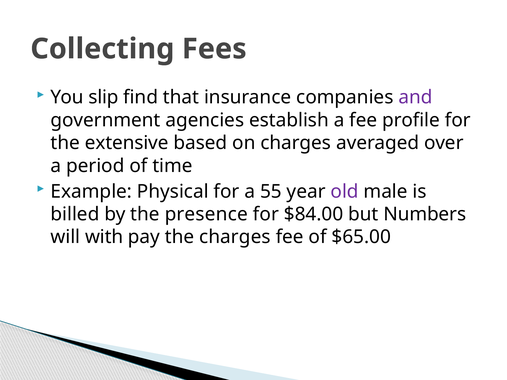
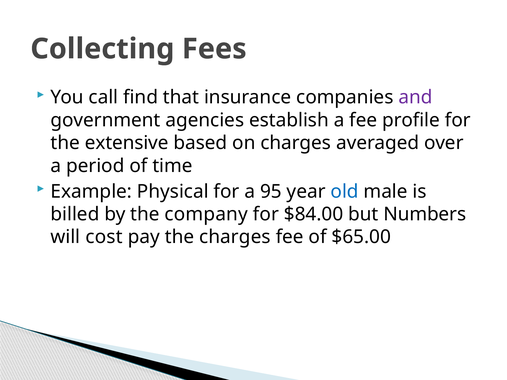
slip: slip -> call
55: 55 -> 95
old colour: purple -> blue
presence: presence -> company
with: with -> cost
